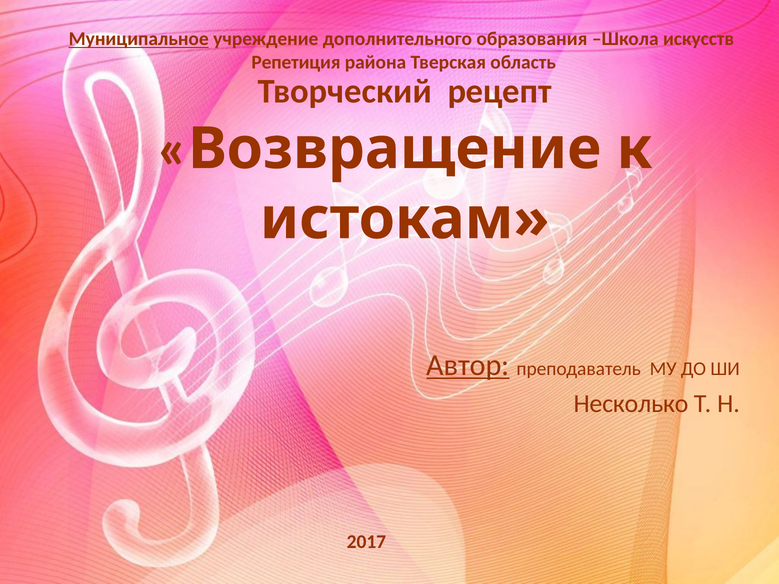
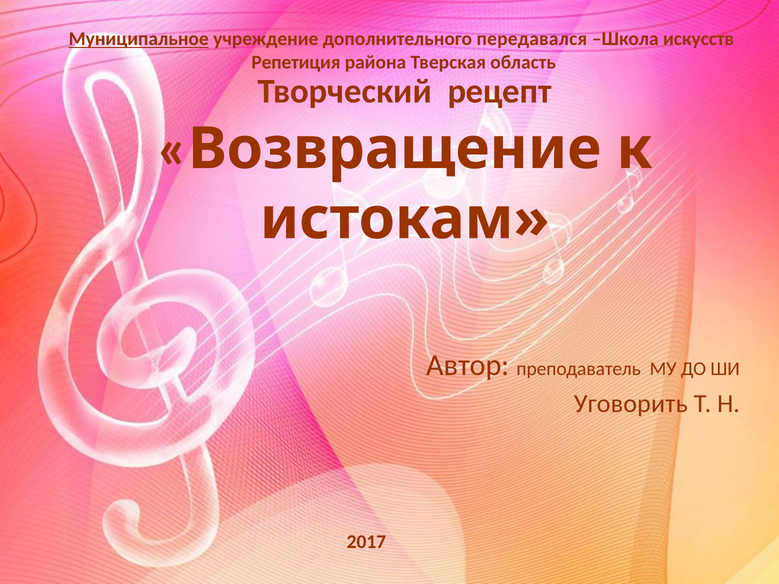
образования: образования -> передавался
Автор underline: present -> none
Несколько: Несколько -> Уговорить
